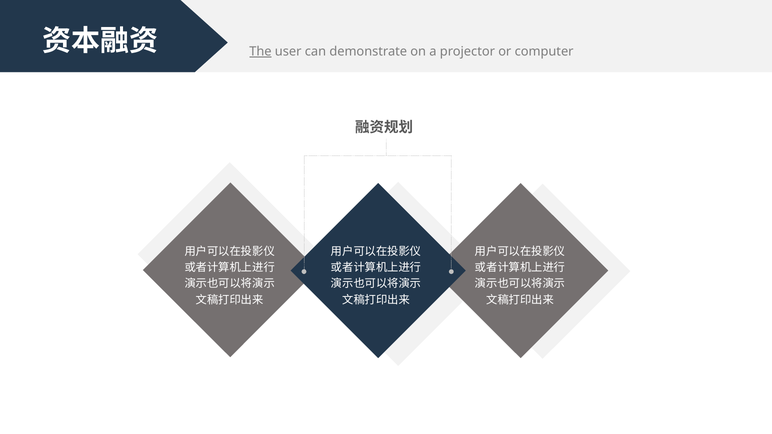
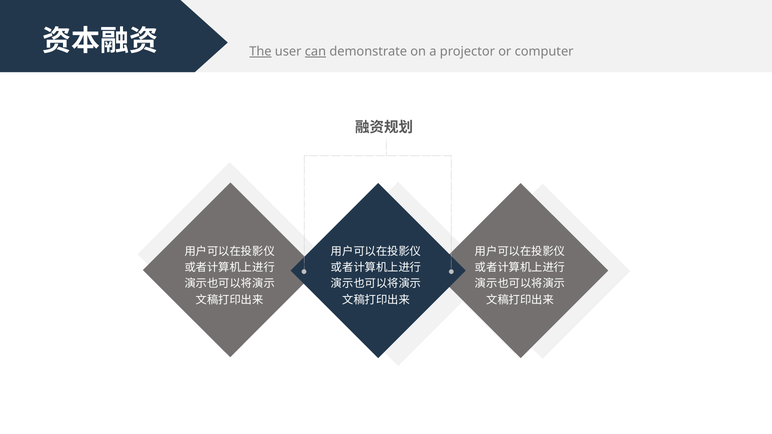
can underline: none -> present
